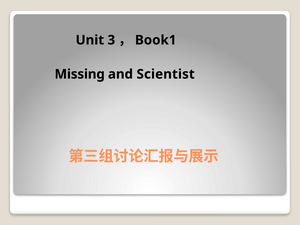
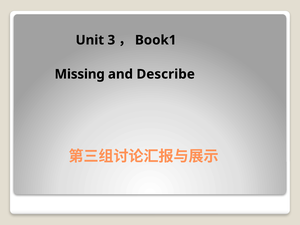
Scientist: Scientist -> Describe
